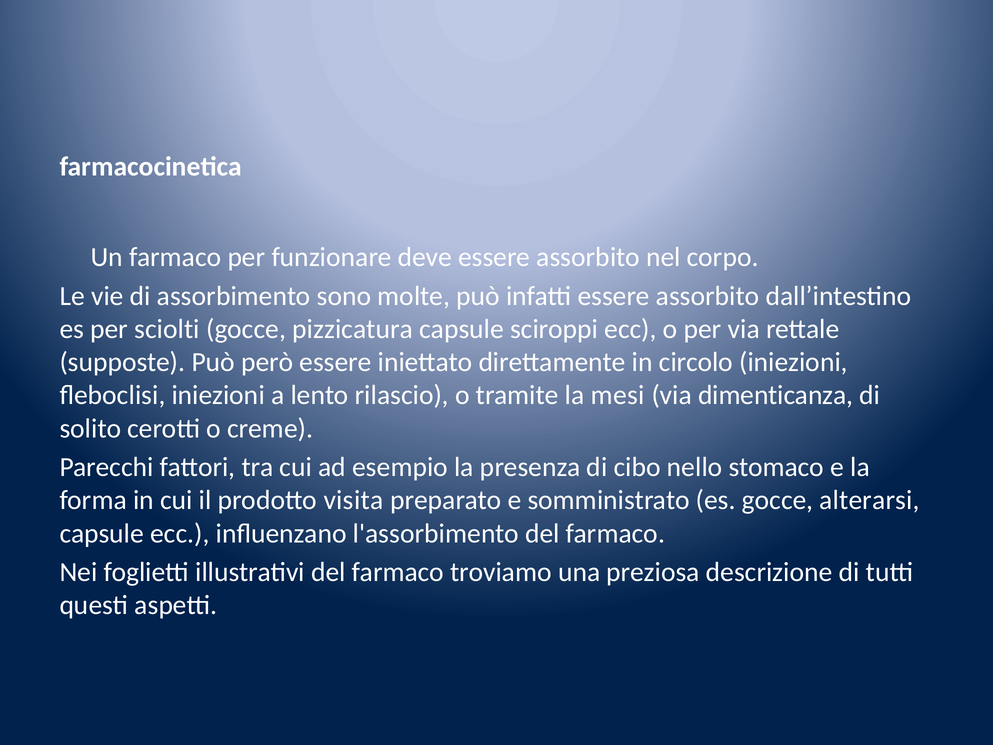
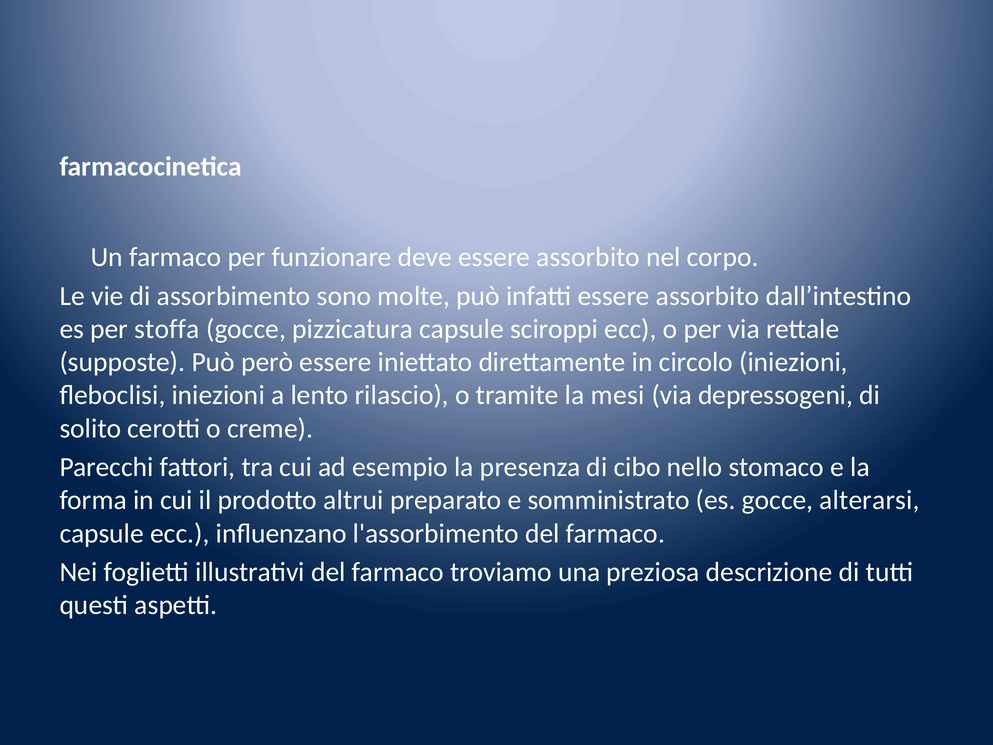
sciolti: sciolti -> stoffa
dimenticanza: dimenticanza -> depressogeni
visita: visita -> altrui
